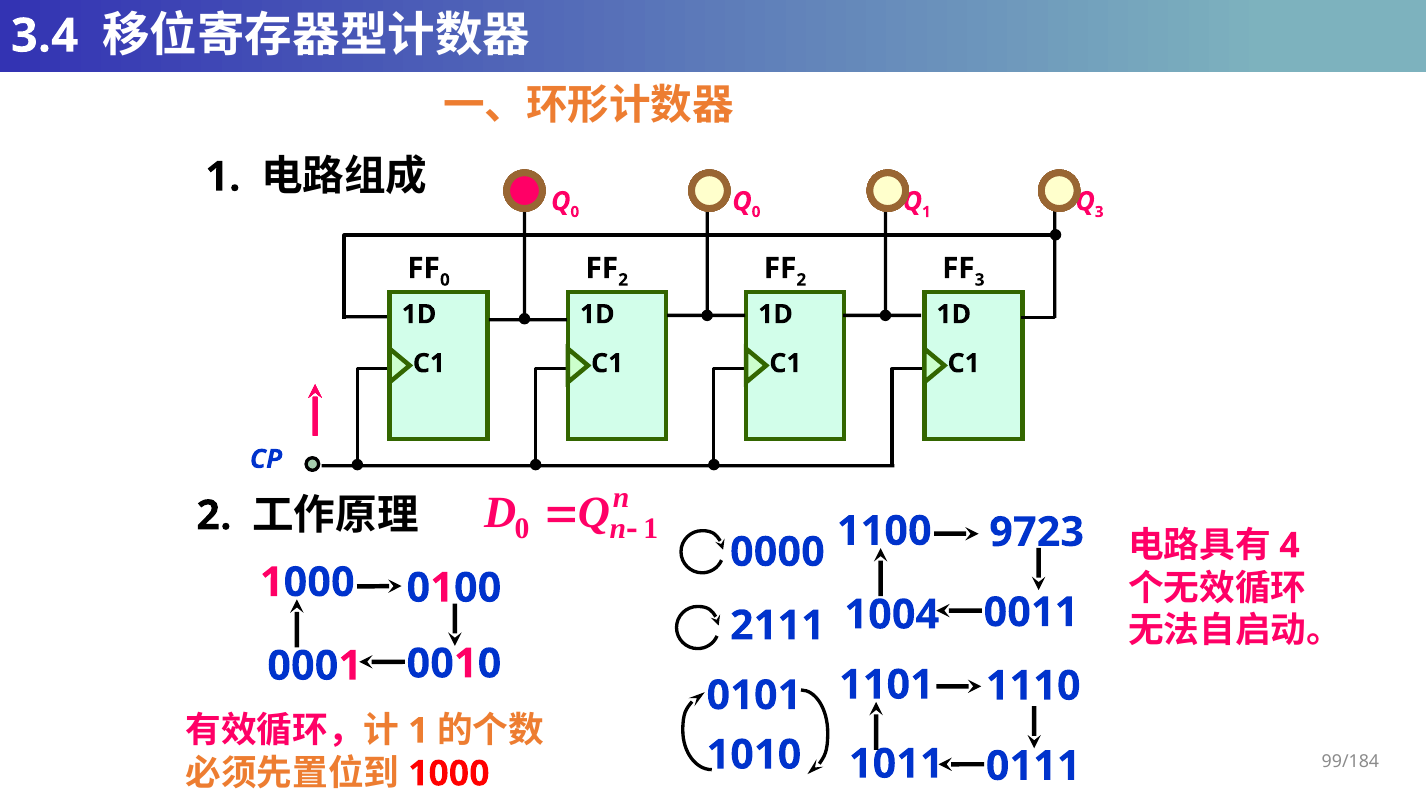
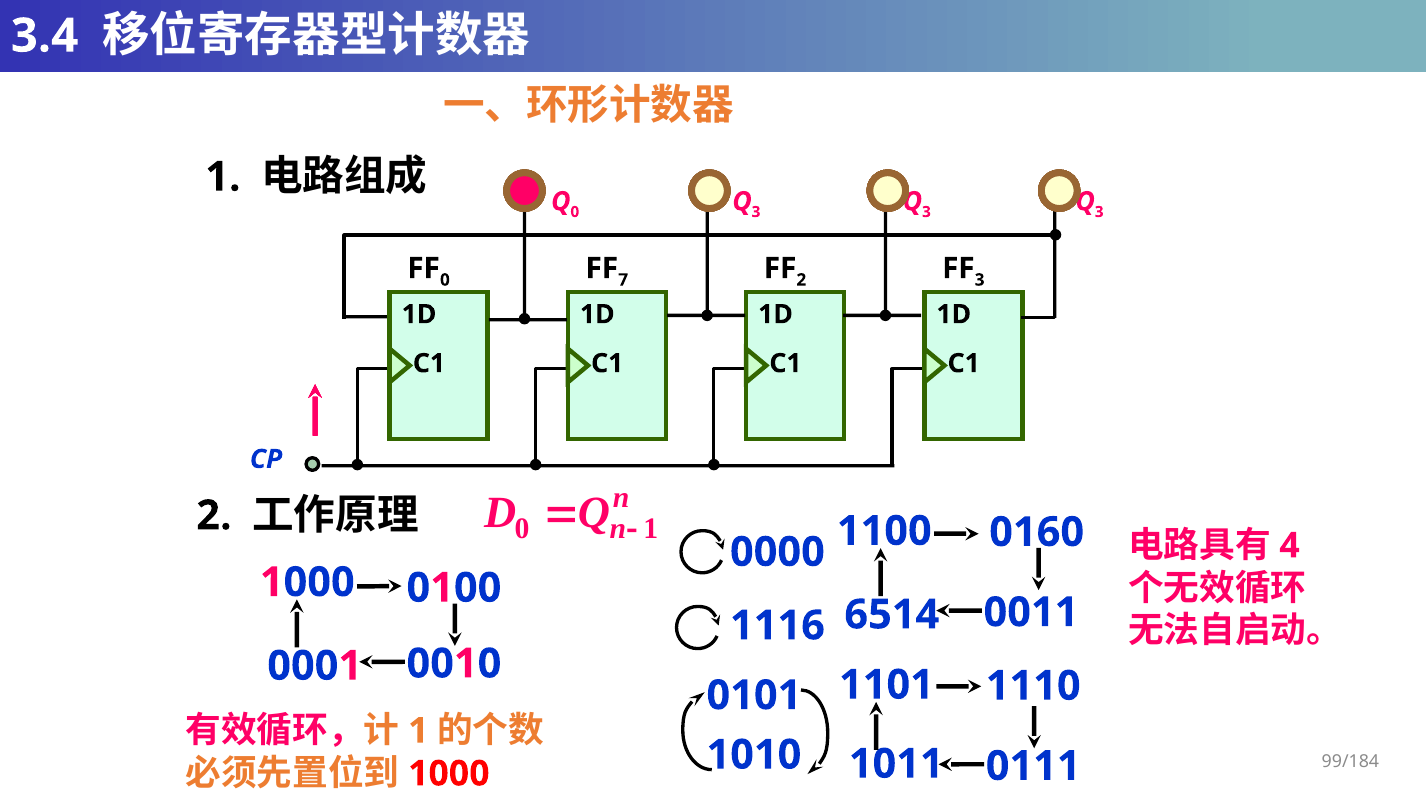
0 at (756, 212): 0 -> 3
1 at (926, 212): 1 -> 3
2 at (623, 280): 2 -> 7
9723: 9723 -> 0160
1004: 1004 -> 6514
2111: 2111 -> 1116
